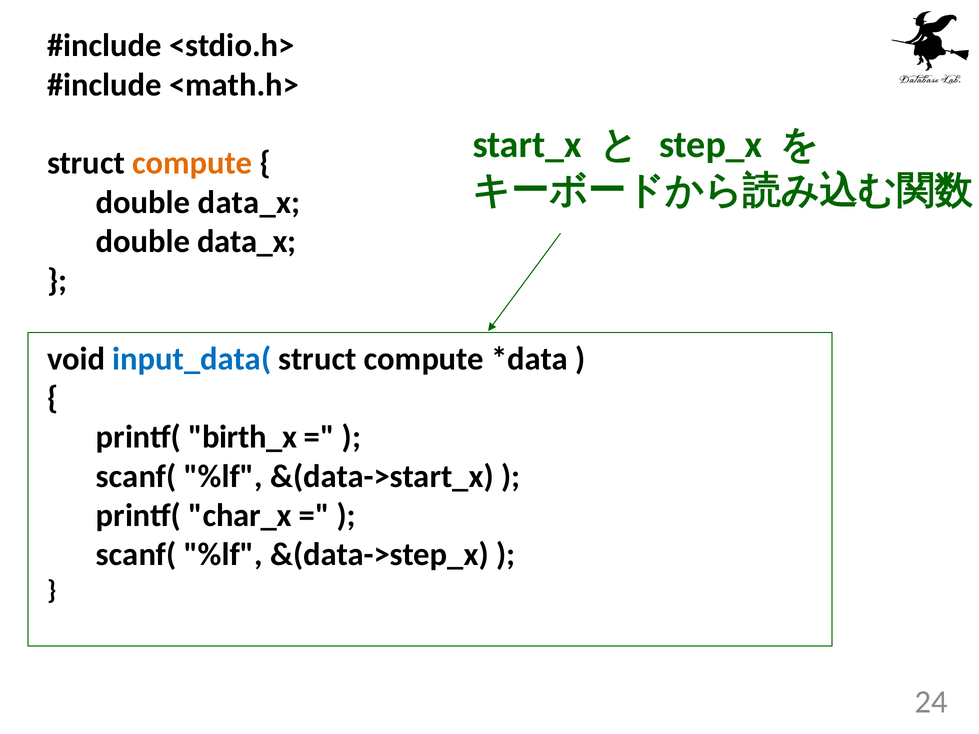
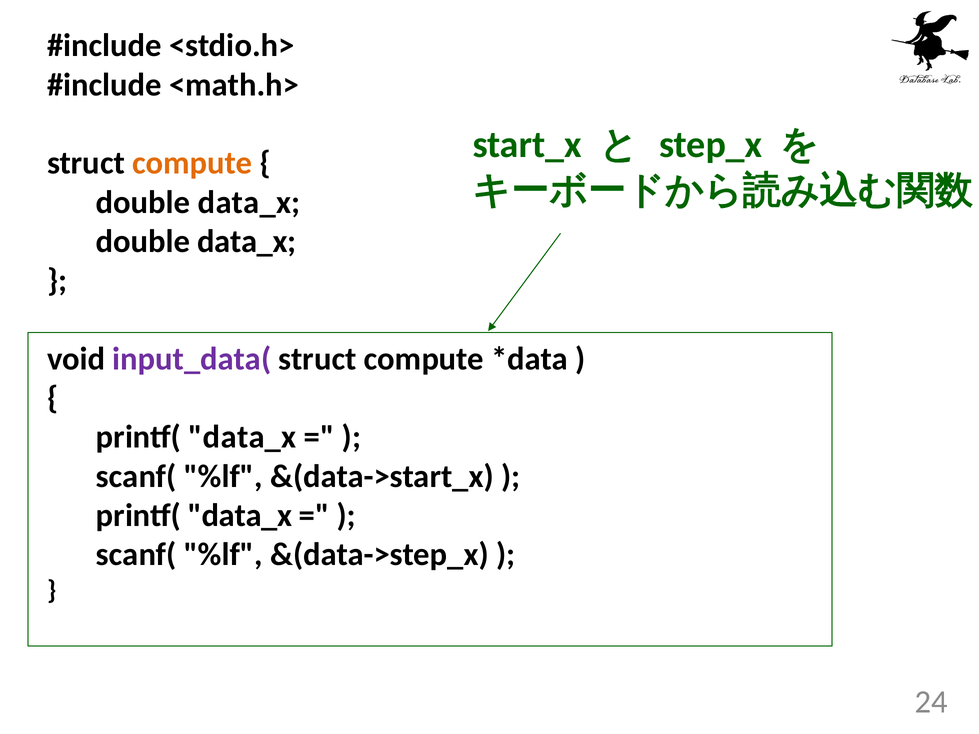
input_data( colour: blue -> purple
birth_x at (243, 437): birth_x -> data_x
char_x at (240, 516): char_x -> data_x
